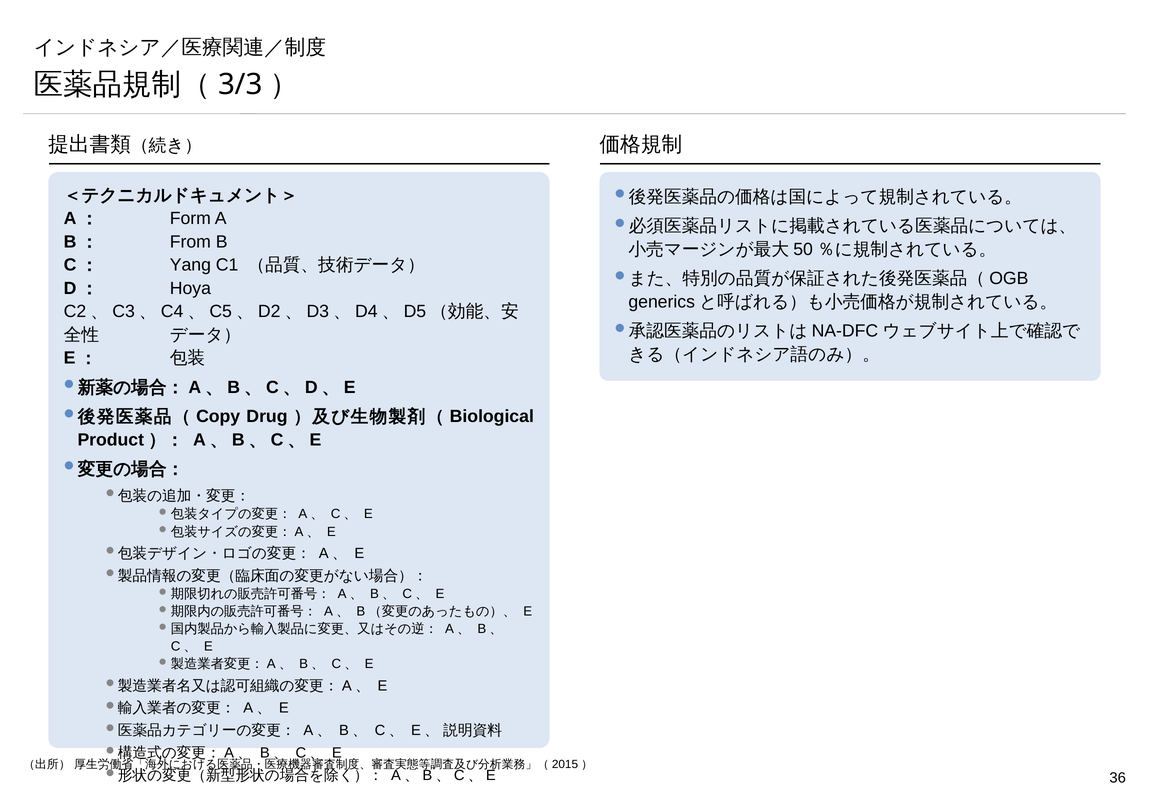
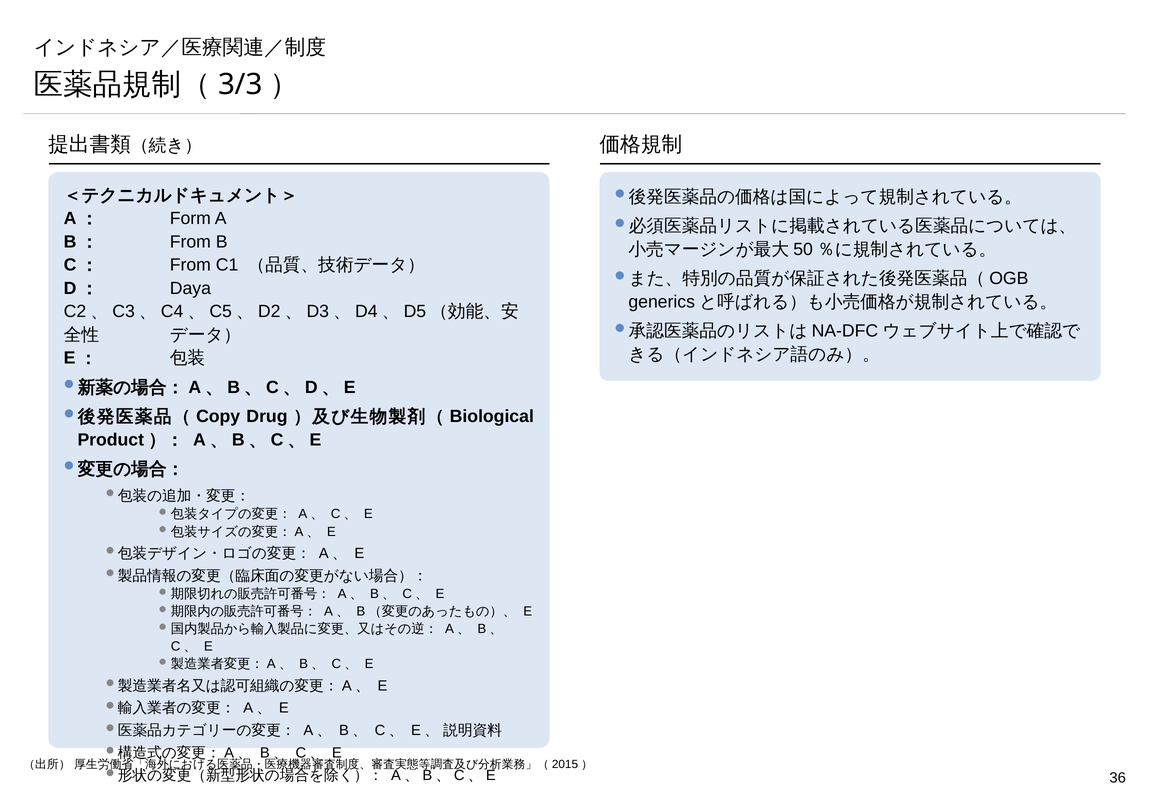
C： Yang: Yang -> From
Hoya: Hoya -> Daya
